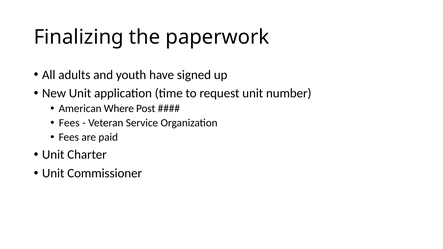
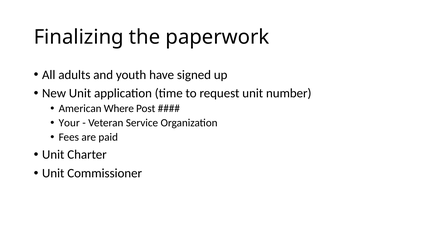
Fees at (69, 123): Fees -> Your
